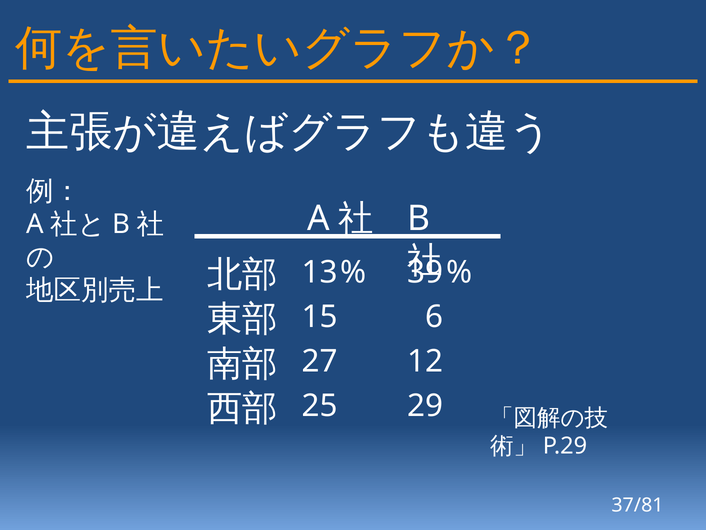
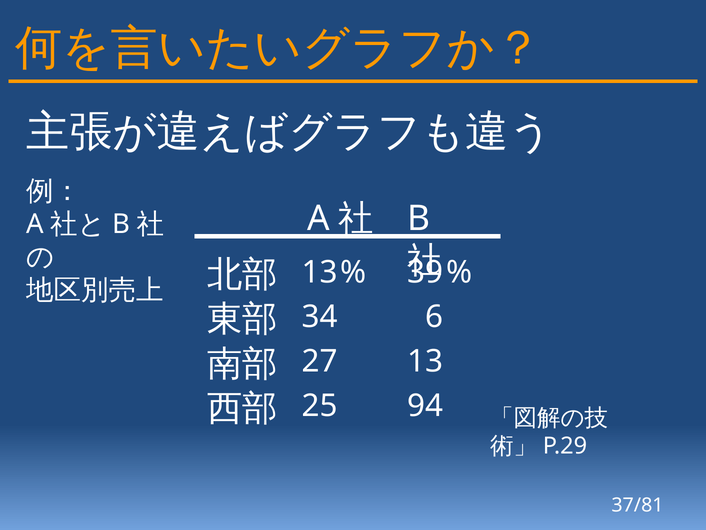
15: 15 -> 34
12: 12 -> 13
29: 29 -> 94
